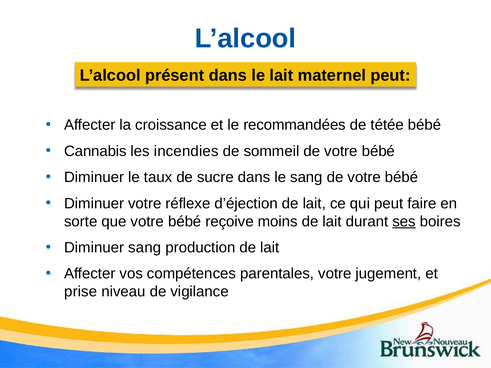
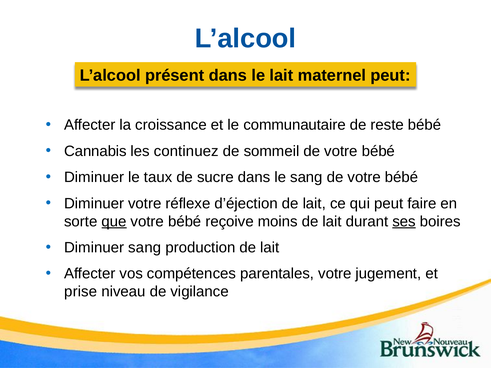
recommandées: recommandées -> communautaire
tétée: tétée -> reste
incendies: incendies -> continuez
que underline: none -> present
